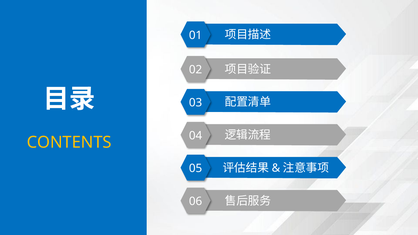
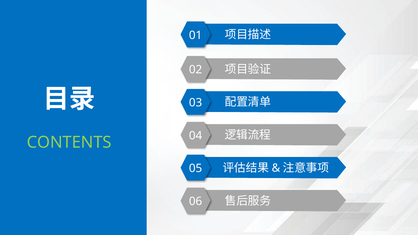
CONTENTS colour: yellow -> light green
